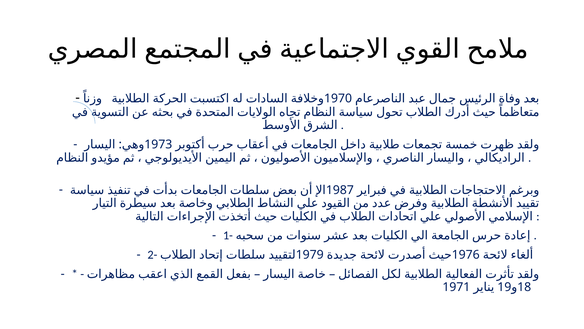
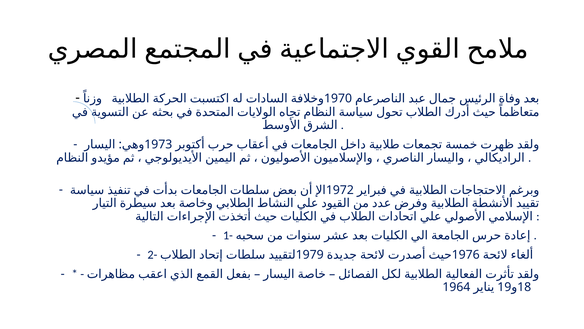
1987: 1987 -> 1972
1971: 1971 -> 1964
